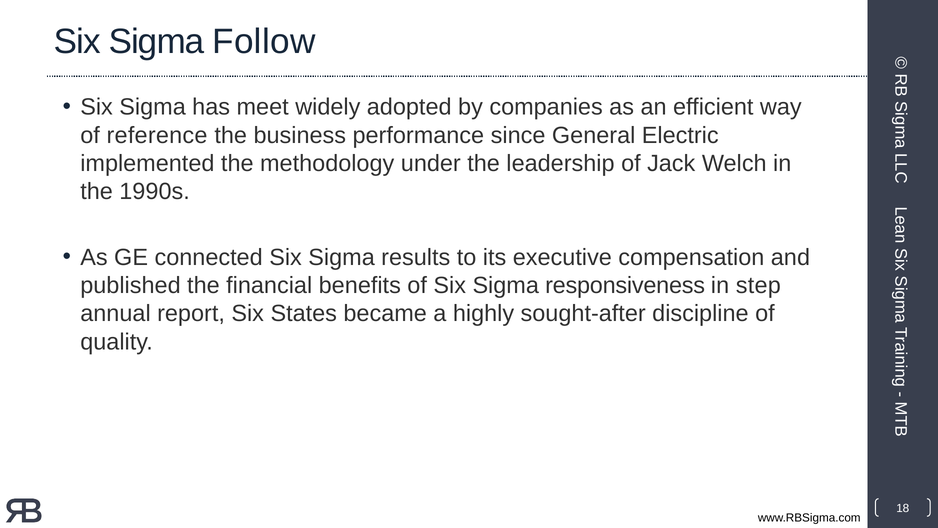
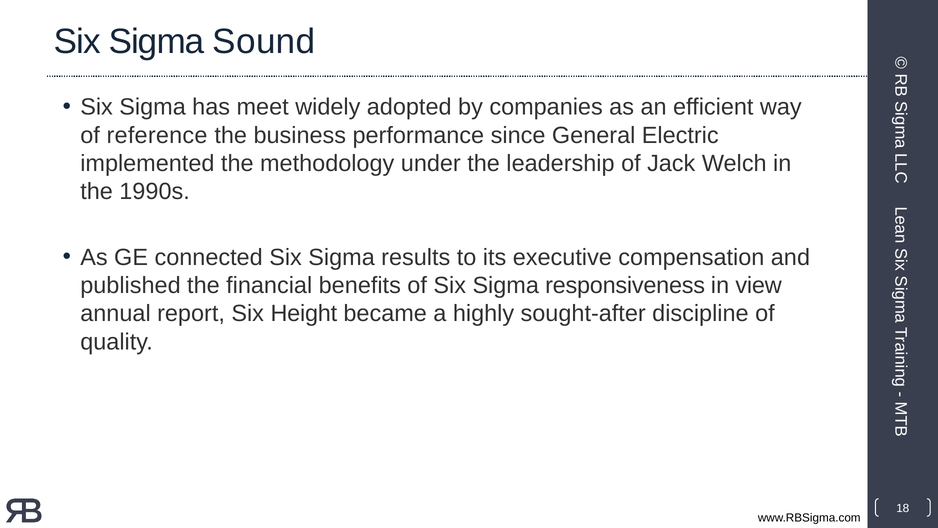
Follow: Follow -> Sound
step: step -> view
States: States -> Height
